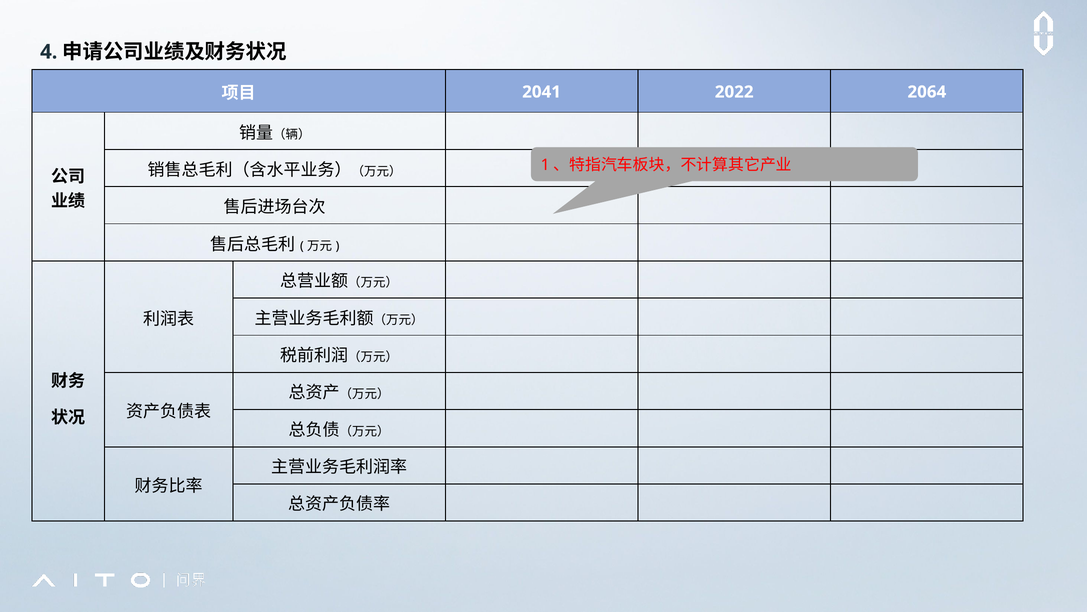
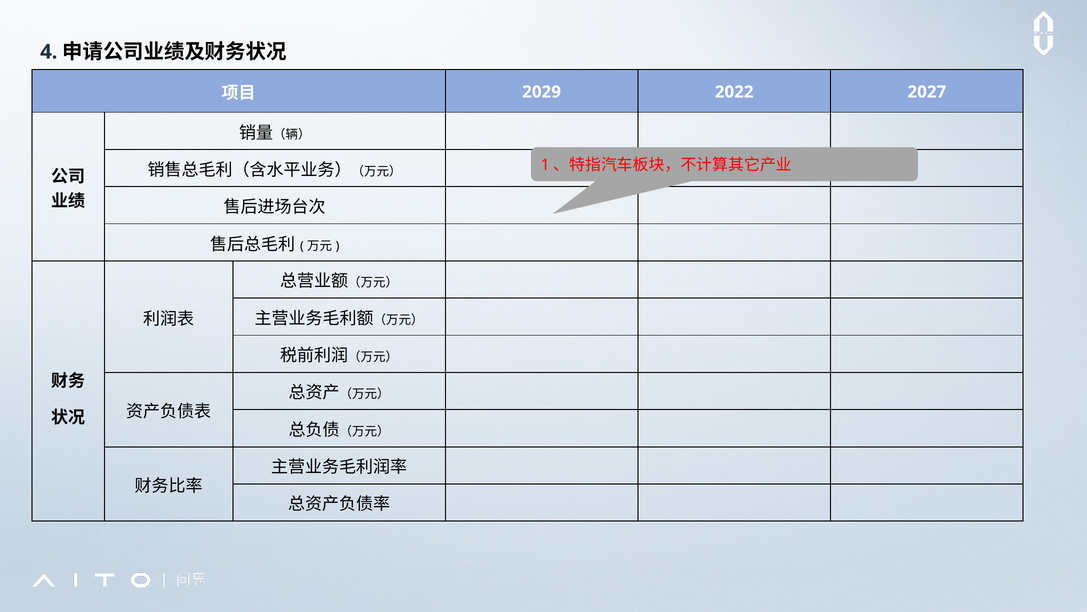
2041: 2041 -> 2029
2064: 2064 -> 2027
